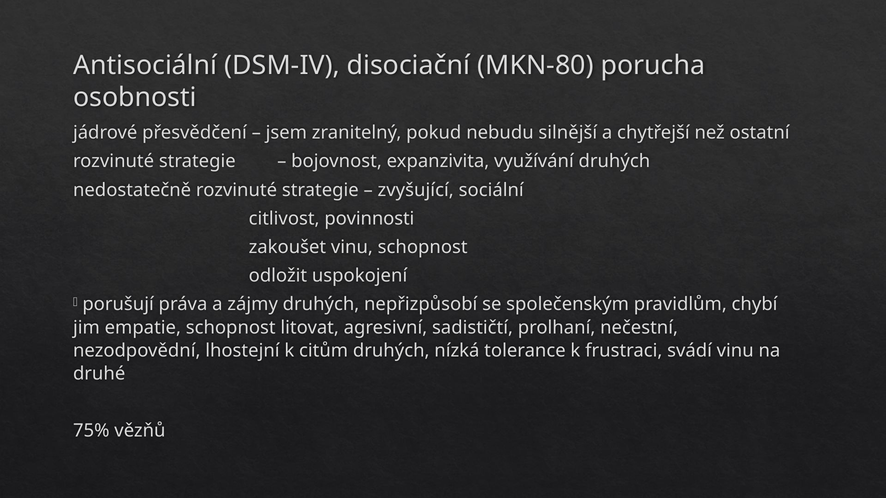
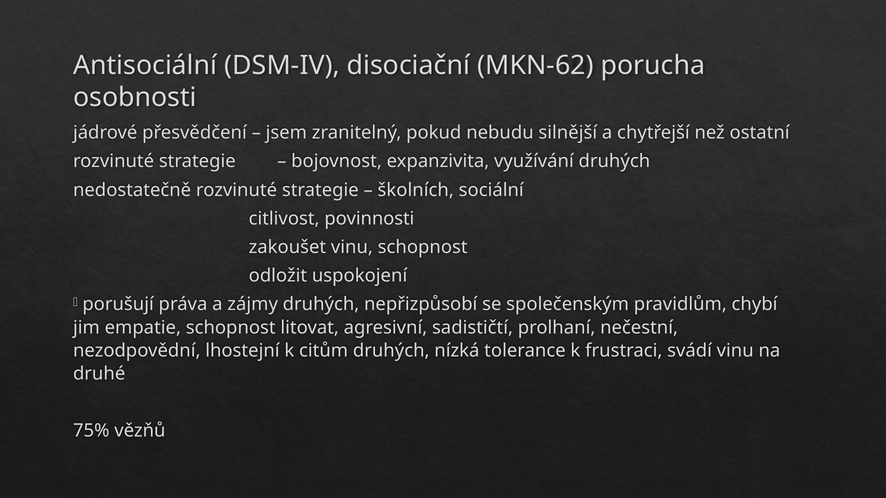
MKN-80: MKN-80 -> MKN-62
zvyšující: zvyšující -> školních
